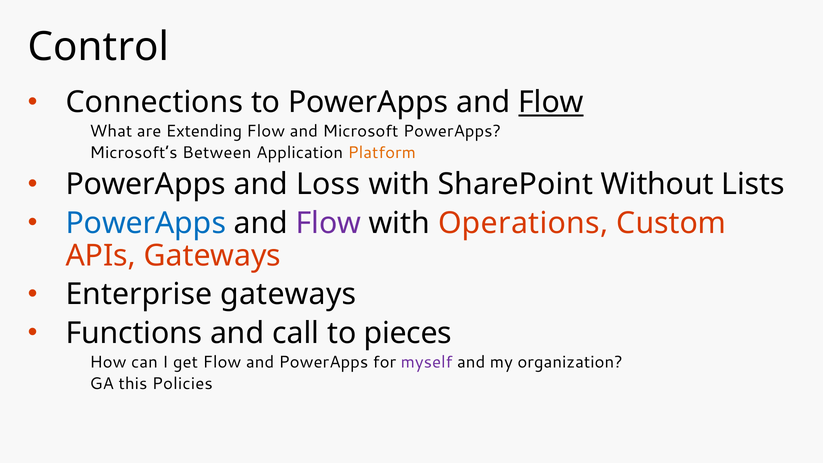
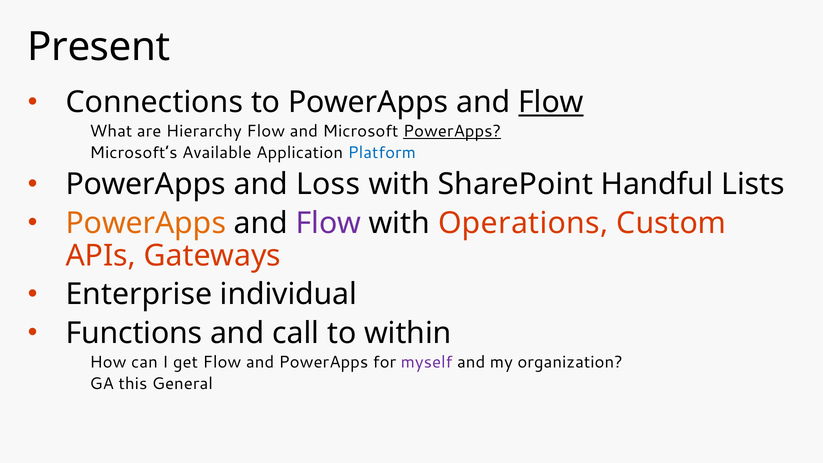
Control: Control -> Present
Extending: Extending -> Hierarchy
PowerApps at (452, 131) underline: none -> present
Between: Between -> Available
Platform colour: orange -> blue
Without: Without -> Handful
PowerApps at (146, 223) colour: blue -> orange
Enterprise gateways: gateways -> individual
pieces: pieces -> within
Policies: Policies -> General
